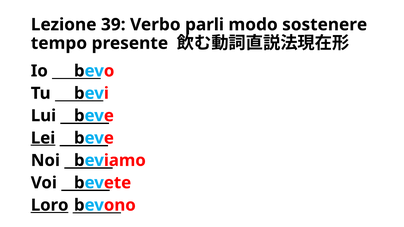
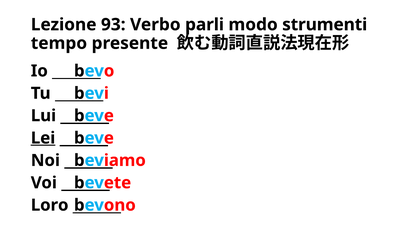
39: 39 -> 93
sostenere: sostenere -> strumenti
Loro underline: present -> none
